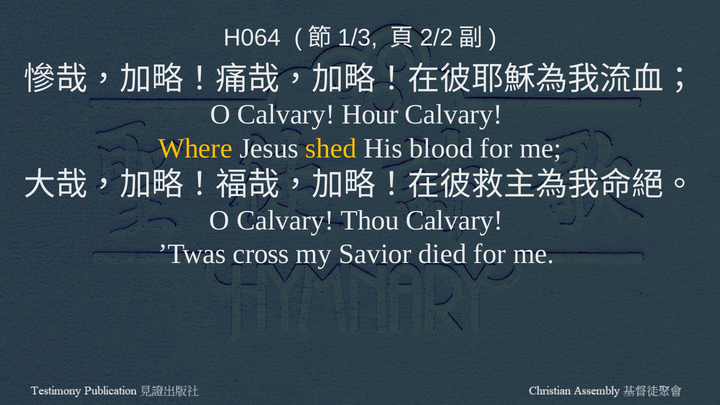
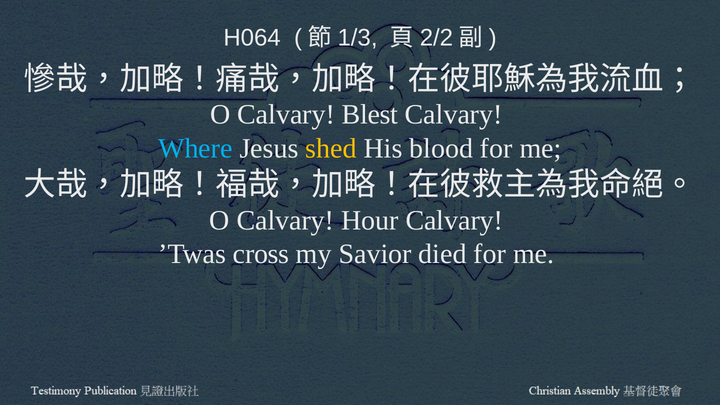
Hour: Hour -> Blest
Where colour: yellow -> light blue
Thou: Thou -> Hour
